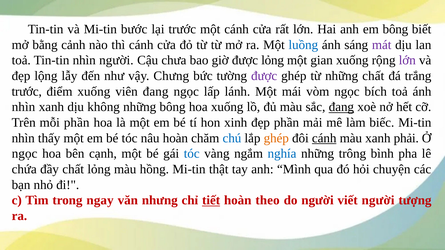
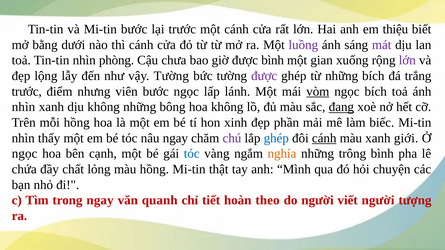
em bông: bông -> thiệu
cảnh: cảnh -> dưới
luồng colour: blue -> purple
nhìn người: người -> phòng
được lỏng: lỏng -> bình
vậy Chưng: Chưng -> Tường
những chất: chất -> bích
điểm xuống: xuống -> nhưng
viên đang: đang -> bước
vòm underline: none -> present
hoa xuống: xuống -> không
mỗi phần: phần -> hồng
nâu hoàn: hoàn -> ngay
chú colour: blue -> purple
ghép at (276, 138) colour: orange -> blue
phải: phải -> giới
nghía colour: blue -> orange
nhưng: nhưng -> quanh
tiết underline: present -> none
